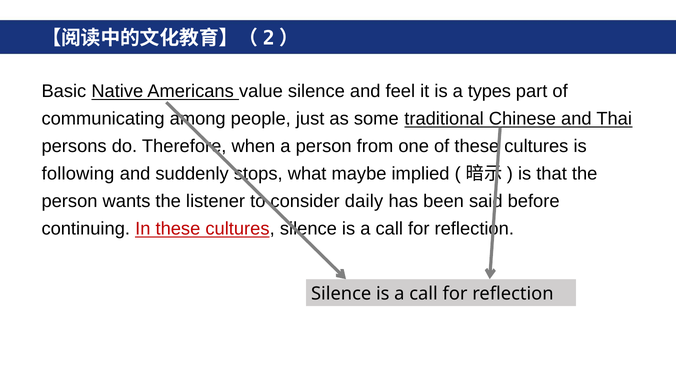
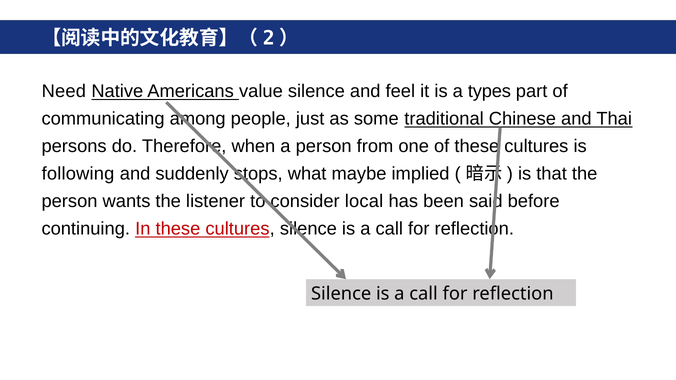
Basic: Basic -> Need
daily: daily -> local
